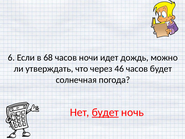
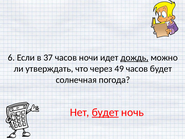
68: 68 -> 37
дождь underline: none -> present
46: 46 -> 49
